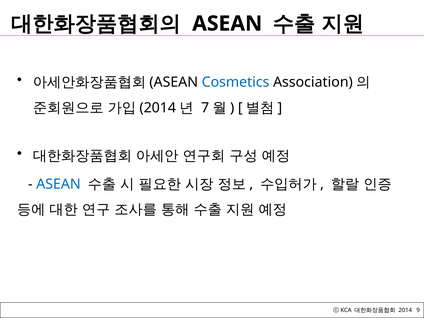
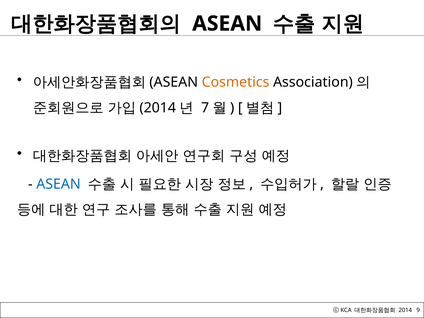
Cosmetics colour: blue -> orange
